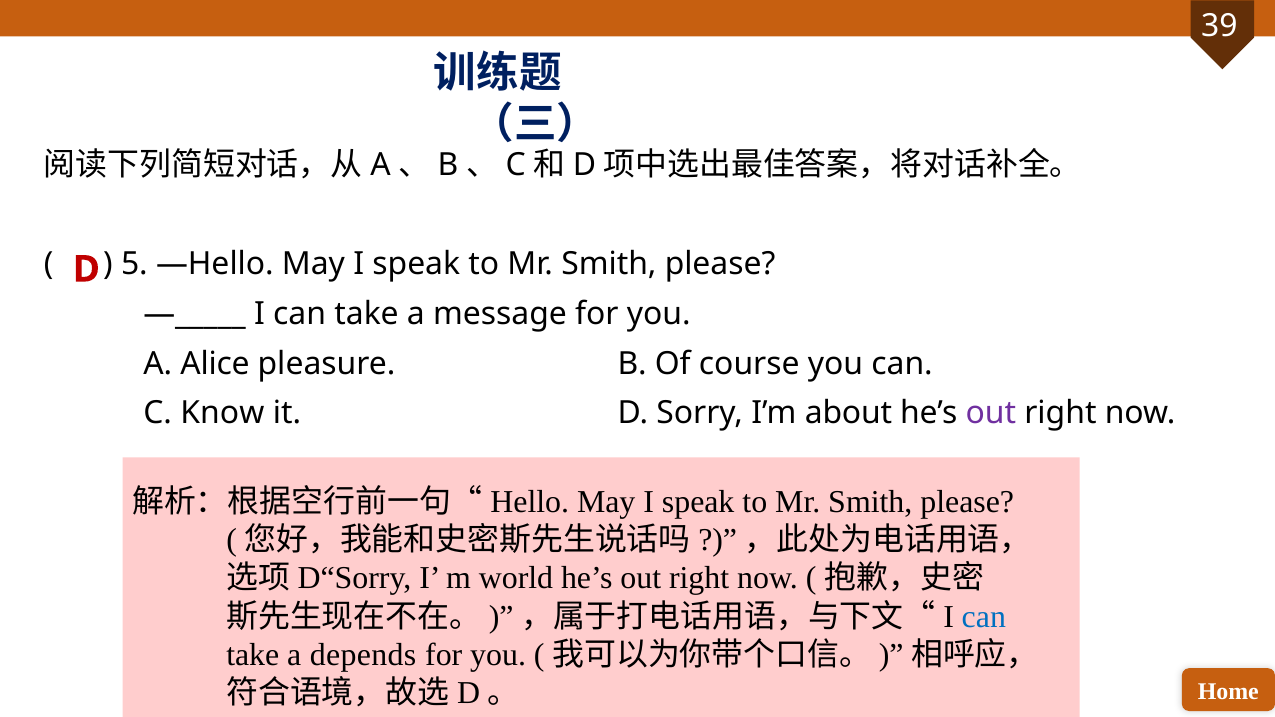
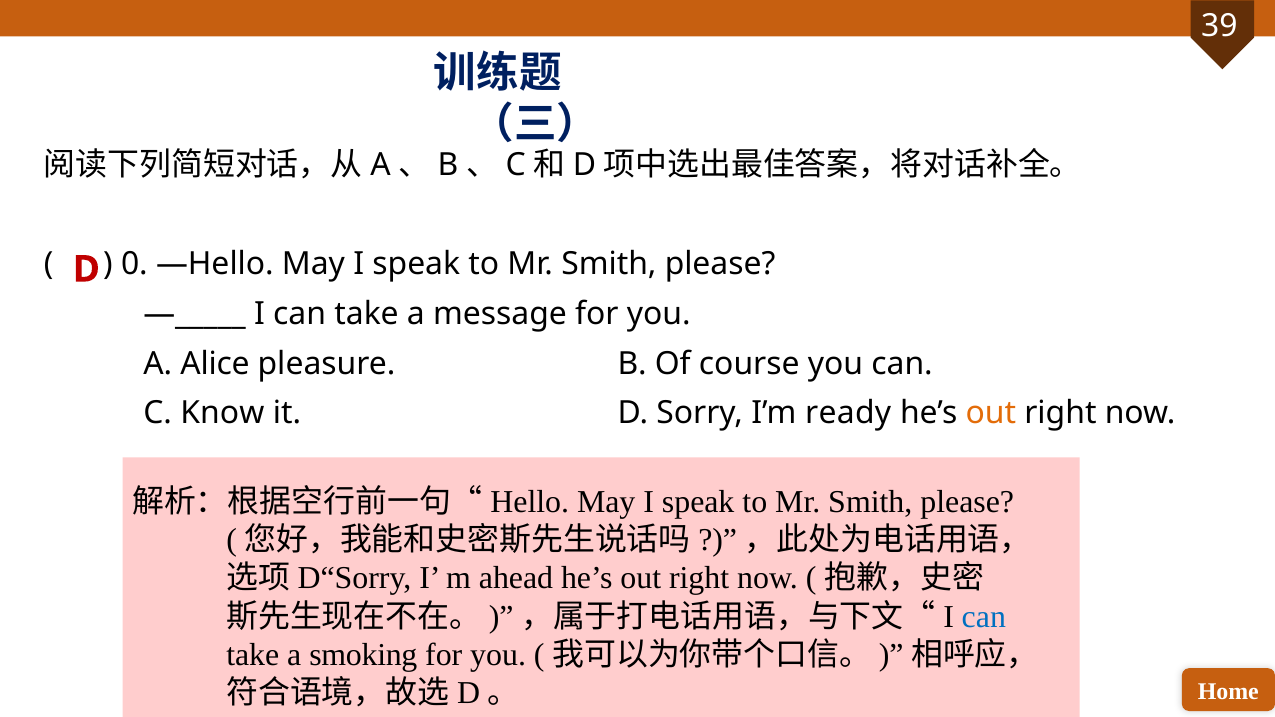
5: 5 -> 0
about: about -> ready
out at (991, 413) colour: purple -> orange
world: world -> ahead
depends: depends -> smoking
